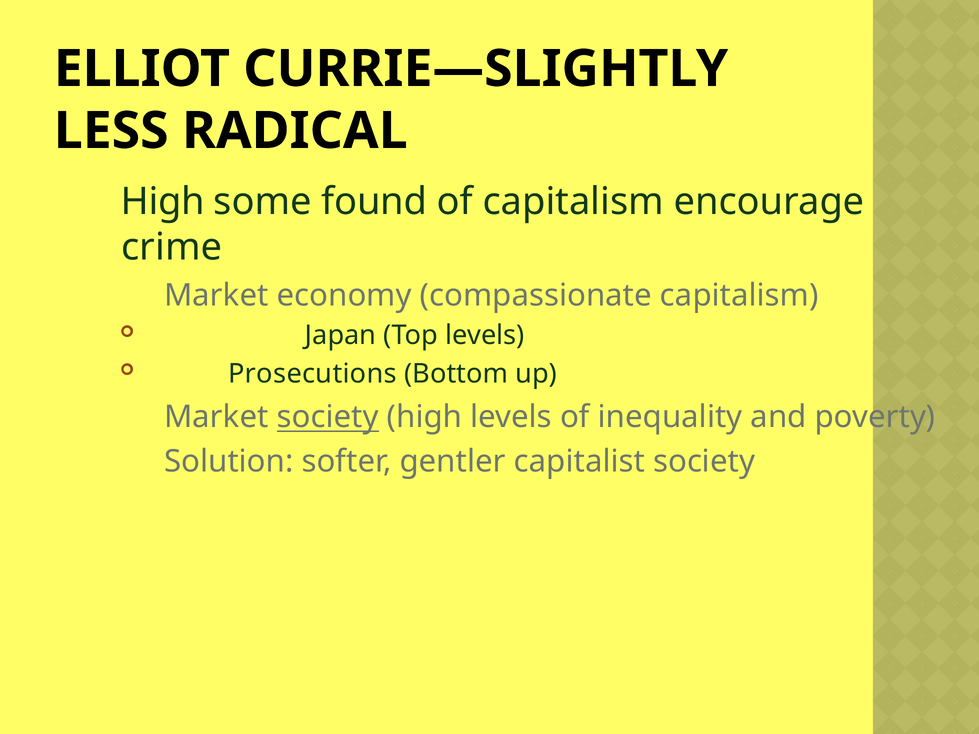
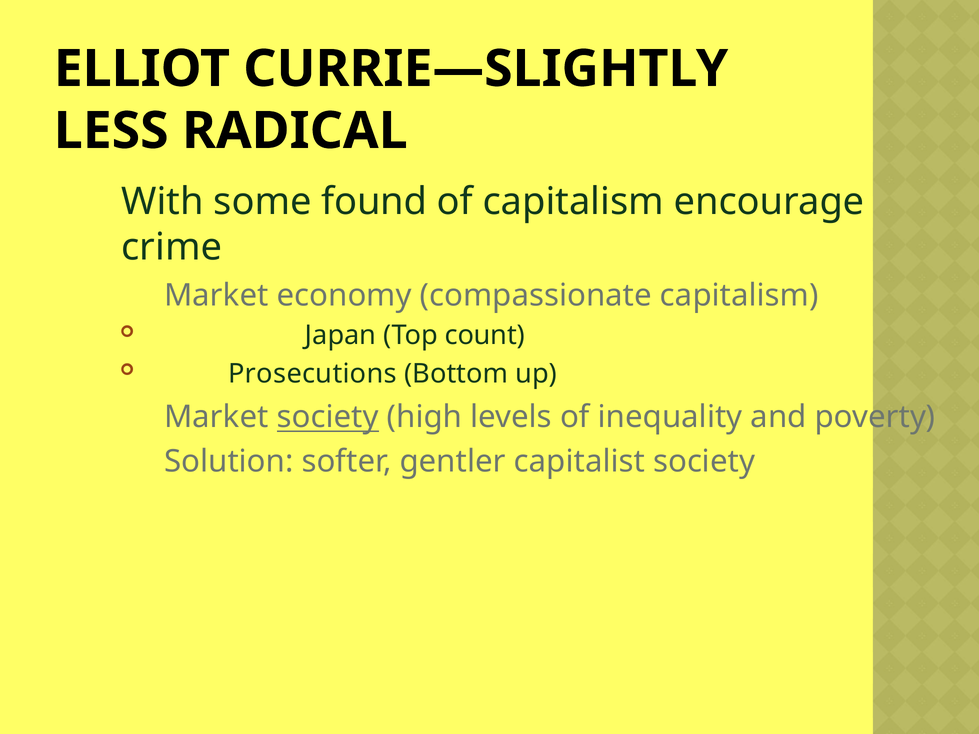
High at (163, 202): High -> With
Top levels: levels -> count
